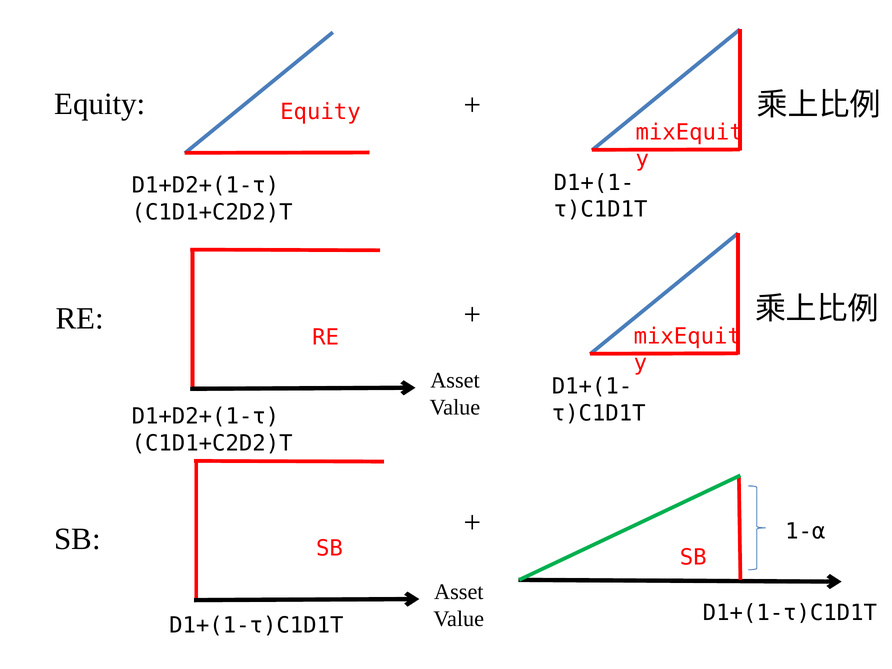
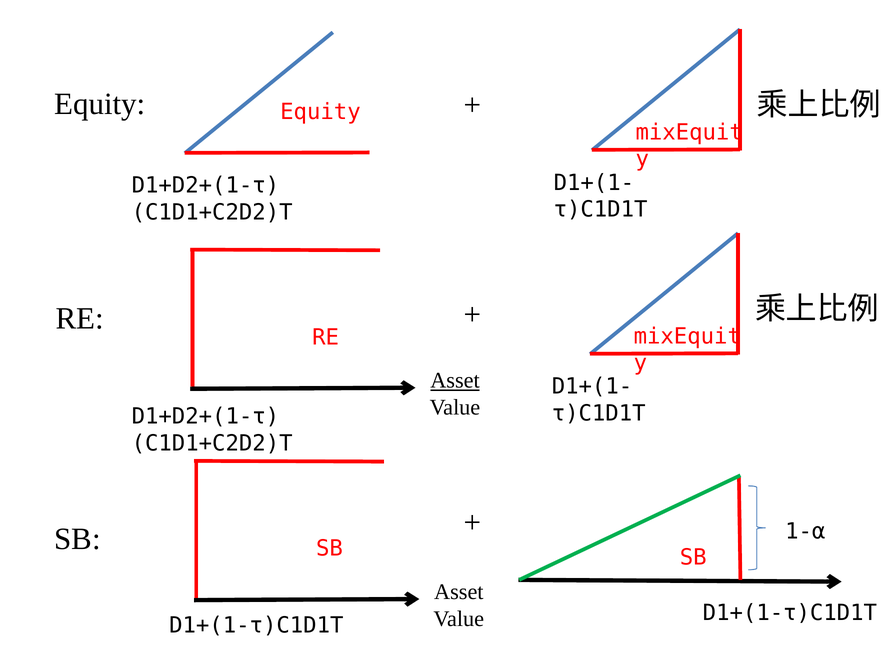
Asset at (455, 381) underline: none -> present
